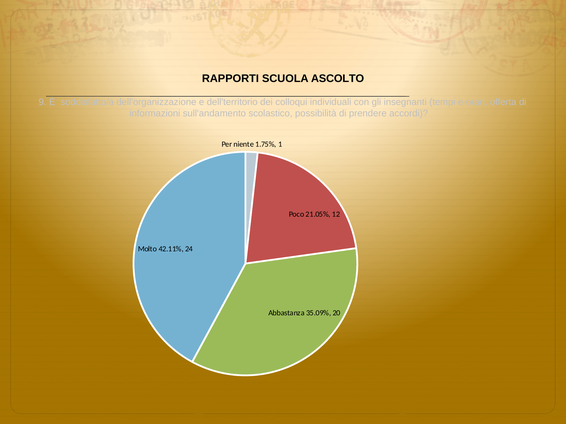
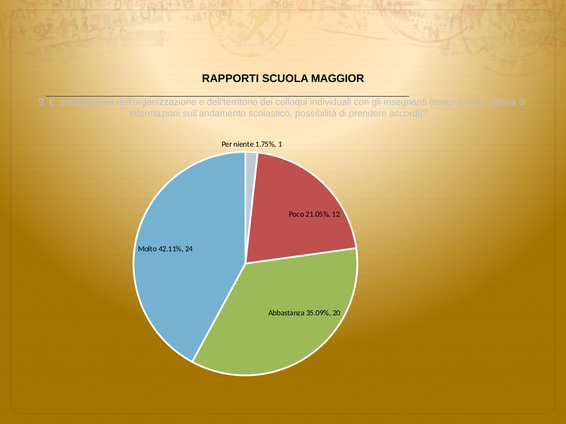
ASCOLTO: ASCOLTO -> MAGGIOR
